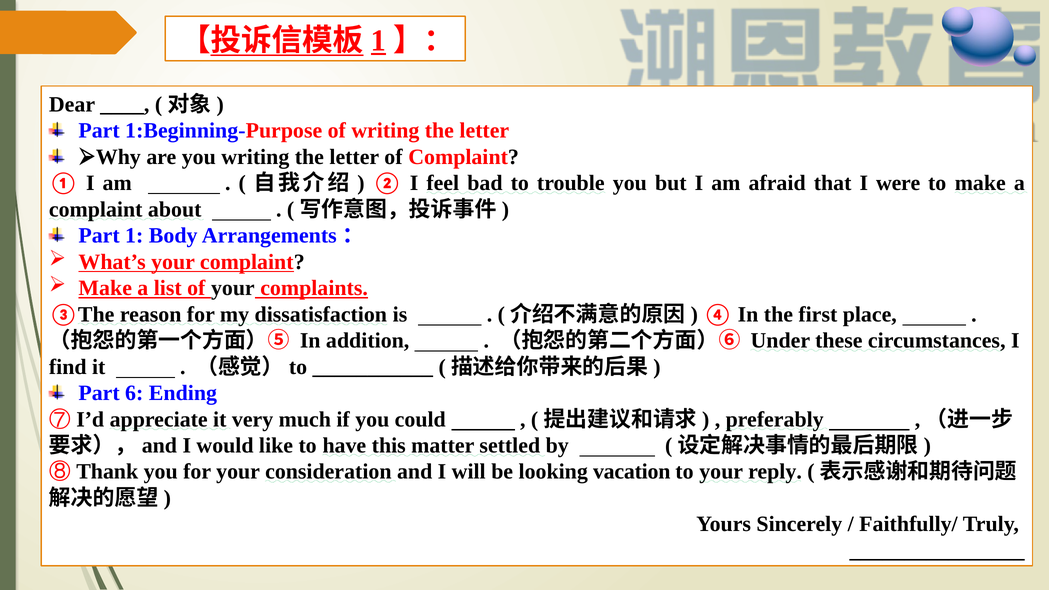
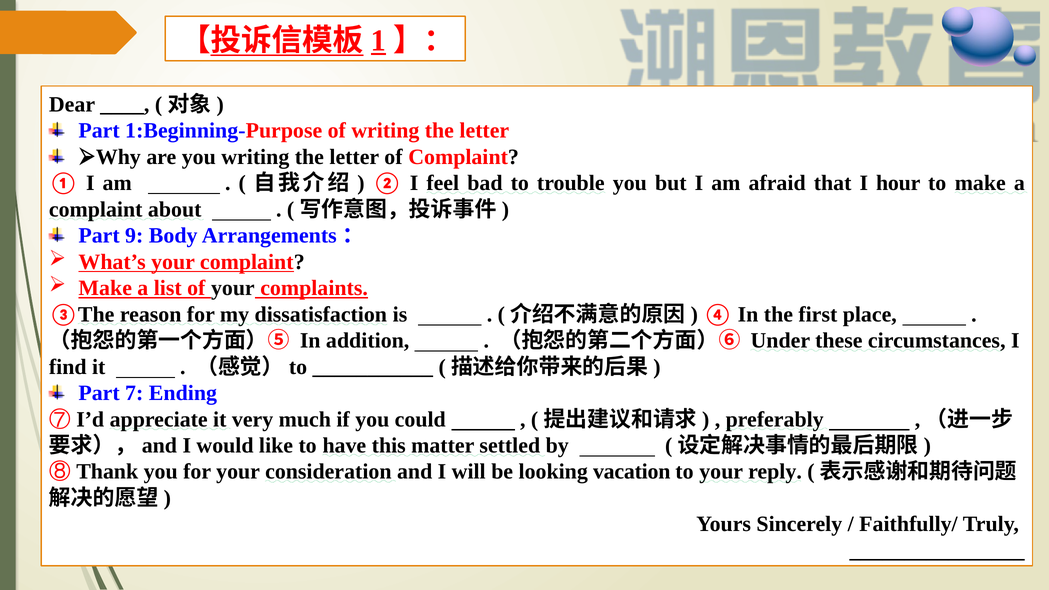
were: were -> hour
Part 1: 1 -> 9
6: 6 -> 7
